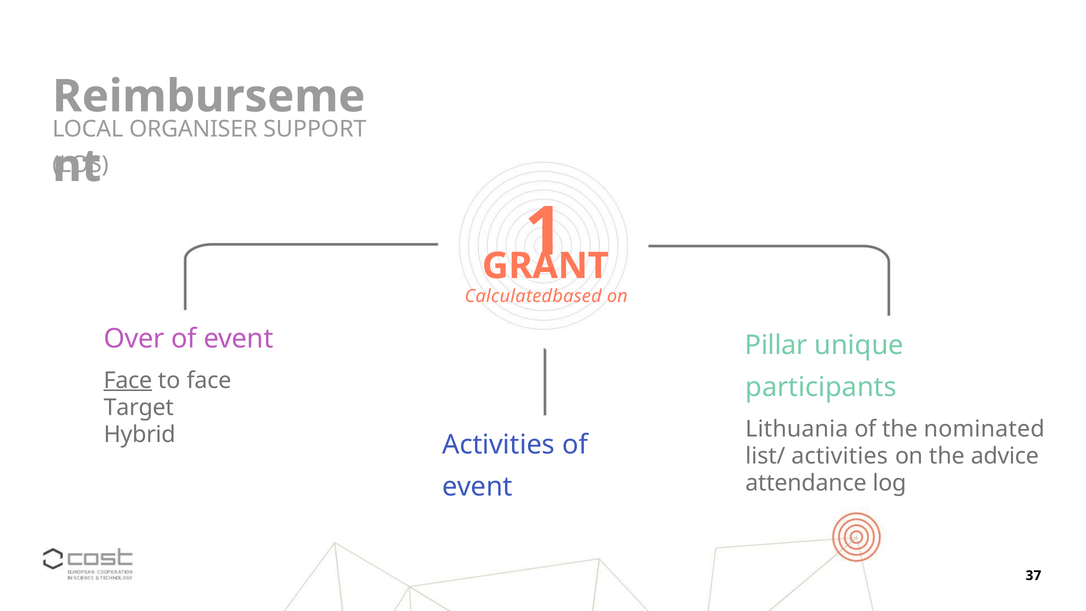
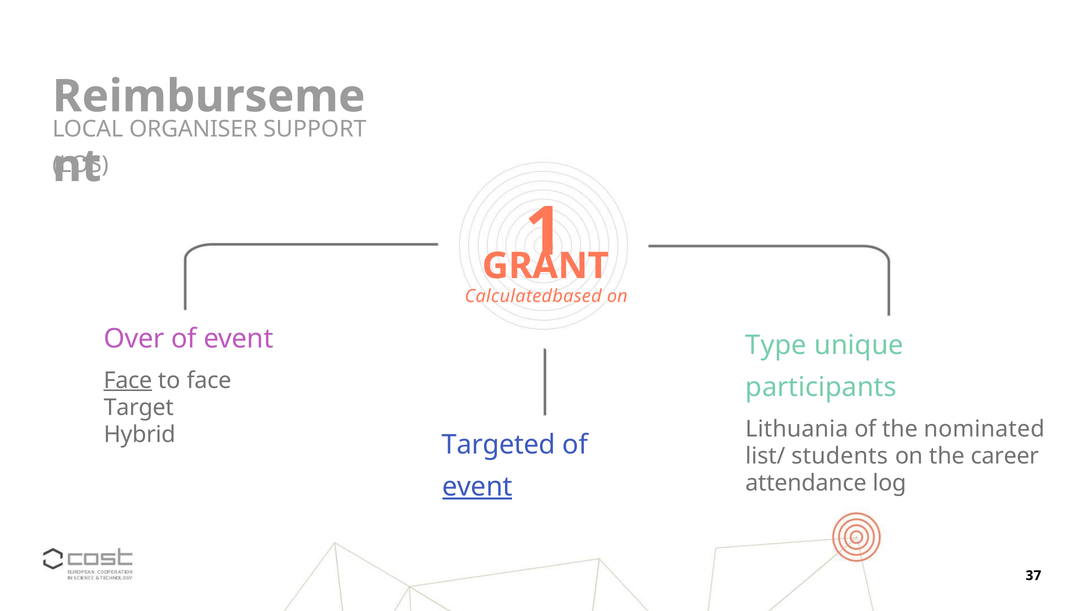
Pillar: Pillar -> Type
Hybrid Activities: Activities -> Targeted
list/ activities: activities -> students
advice: advice -> career
event at (477, 487) underline: none -> present
